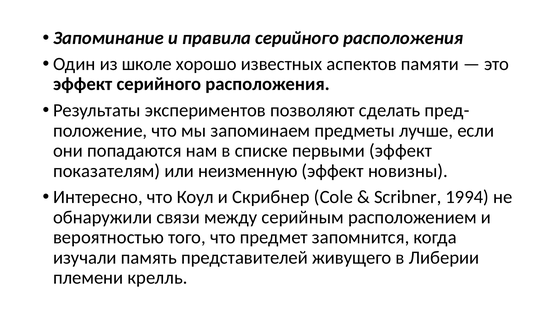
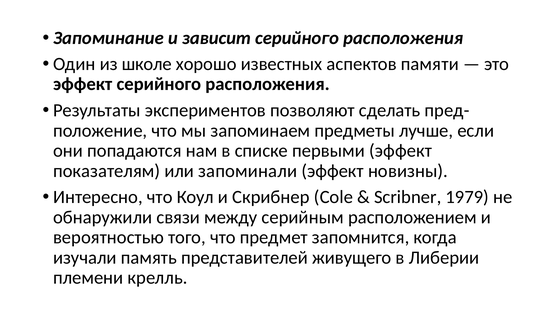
правила: правила -> зависит
неизменную: неизменную -> запоминали
1994: 1994 -> 1979
